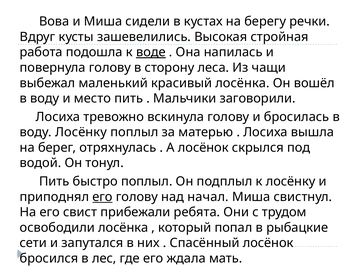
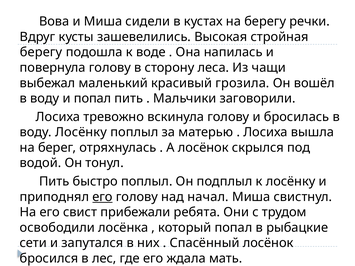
работа at (41, 52): работа -> берегу
воде underline: present -> none
красивый лосёнка: лосёнка -> грозила
и место: место -> попал
